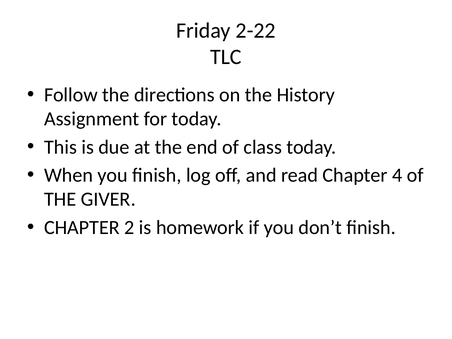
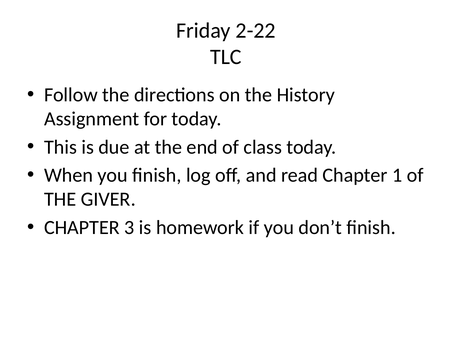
4: 4 -> 1
2: 2 -> 3
